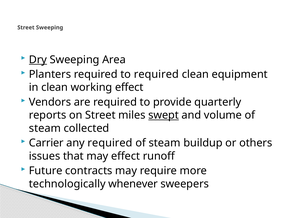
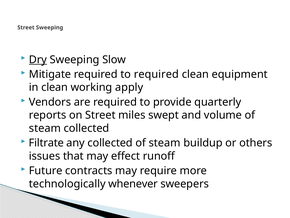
Area: Area -> Slow
Planters: Planters -> Mitigate
working effect: effect -> apply
swept underline: present -> none
Carrier: Carrier -> Filtrate
any required: required -> collected
